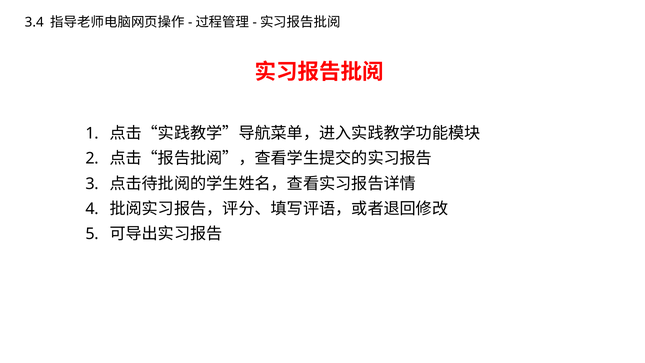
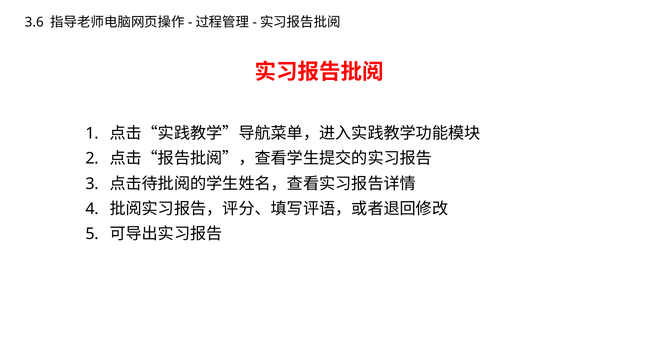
3.4: 3.4 -> 3.6
